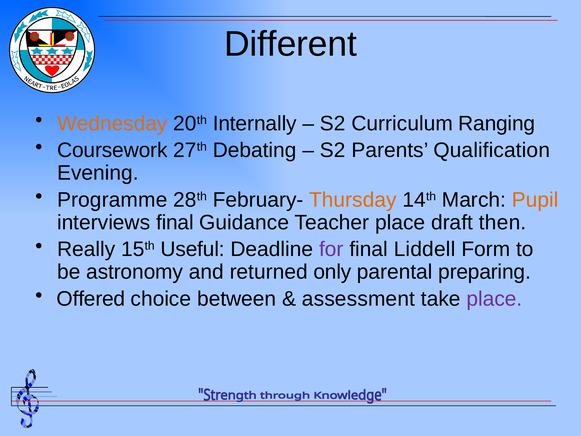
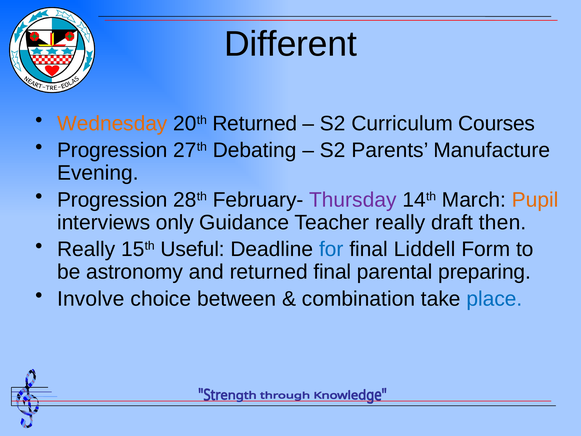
20th Internally: Internally -> Returned
Ranging: Ranging -> Courses
Coursework at (112, 150): Coursework -> Progression
Qualification: Qualification -> Manufacture
Programme at (112, 200): Programme -> Progression
Thursday colour: orange -> purple
interviews final: final -> only
Teacher place: place -> really
for colour: purple -> blue
returned only: only -> final
Offered: Offered -> Involve
assessment: assessment -> combination
place at (494, 299) colour: purple -> blue
